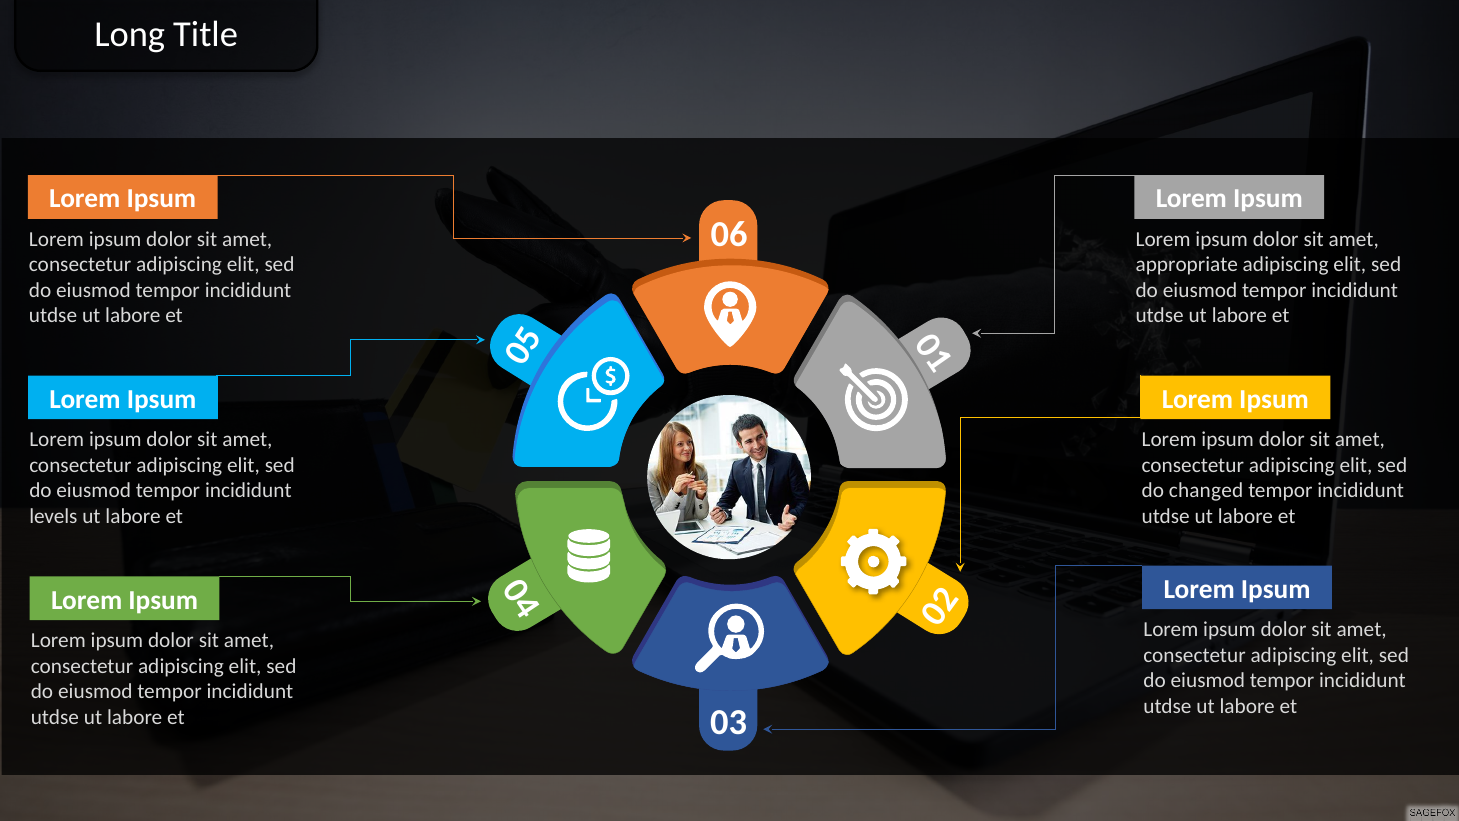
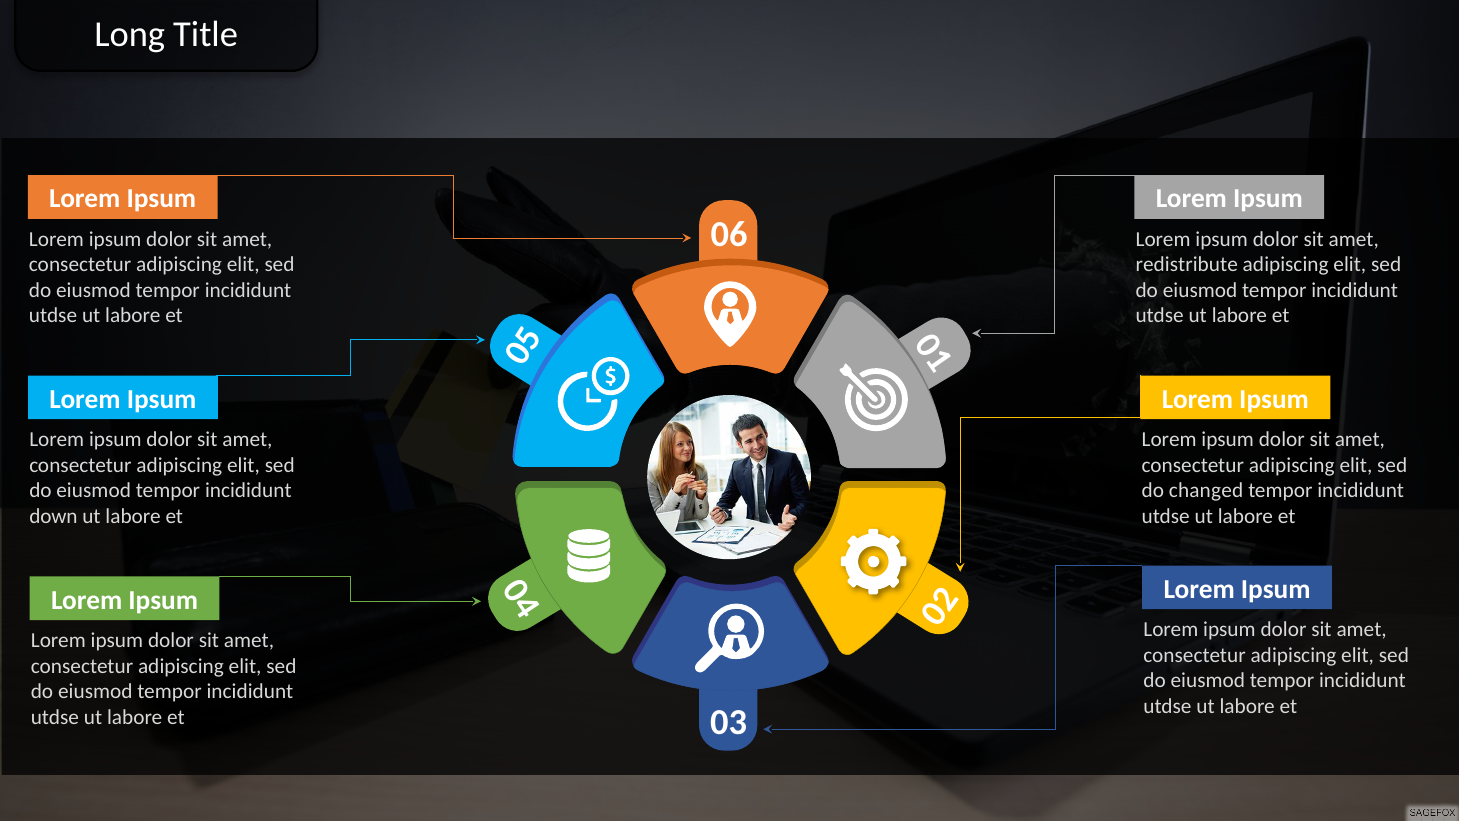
appropriate: appropriate -> redistribute
levels: levels -> down
